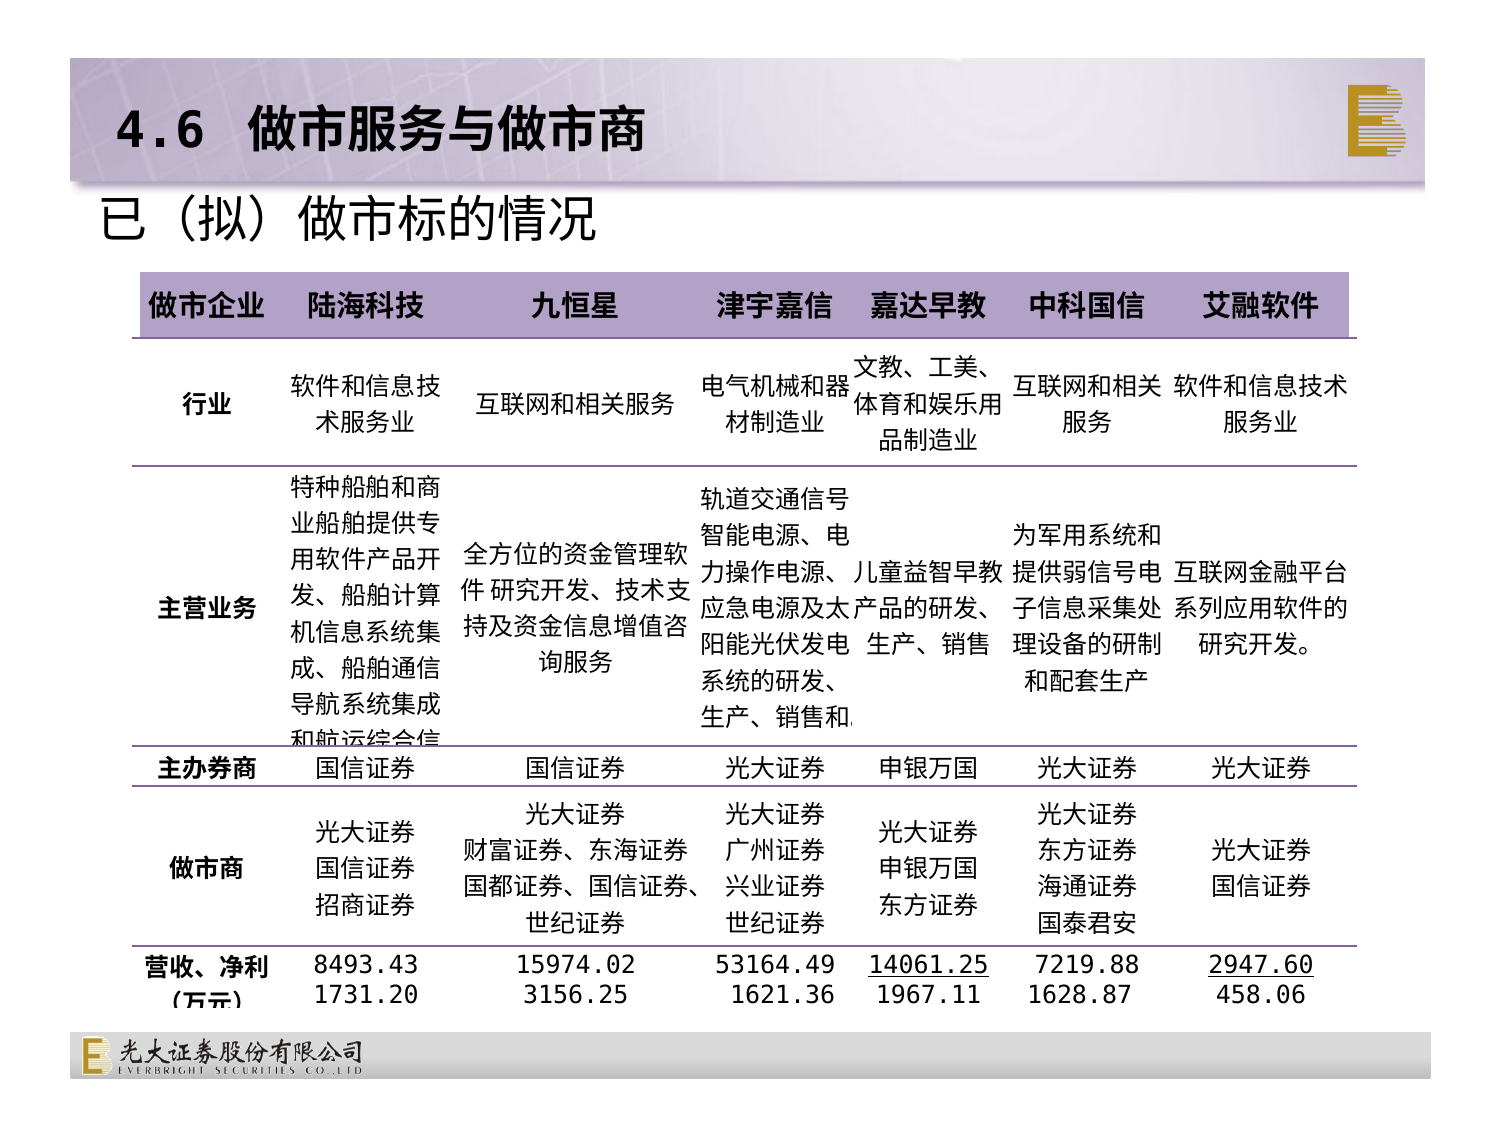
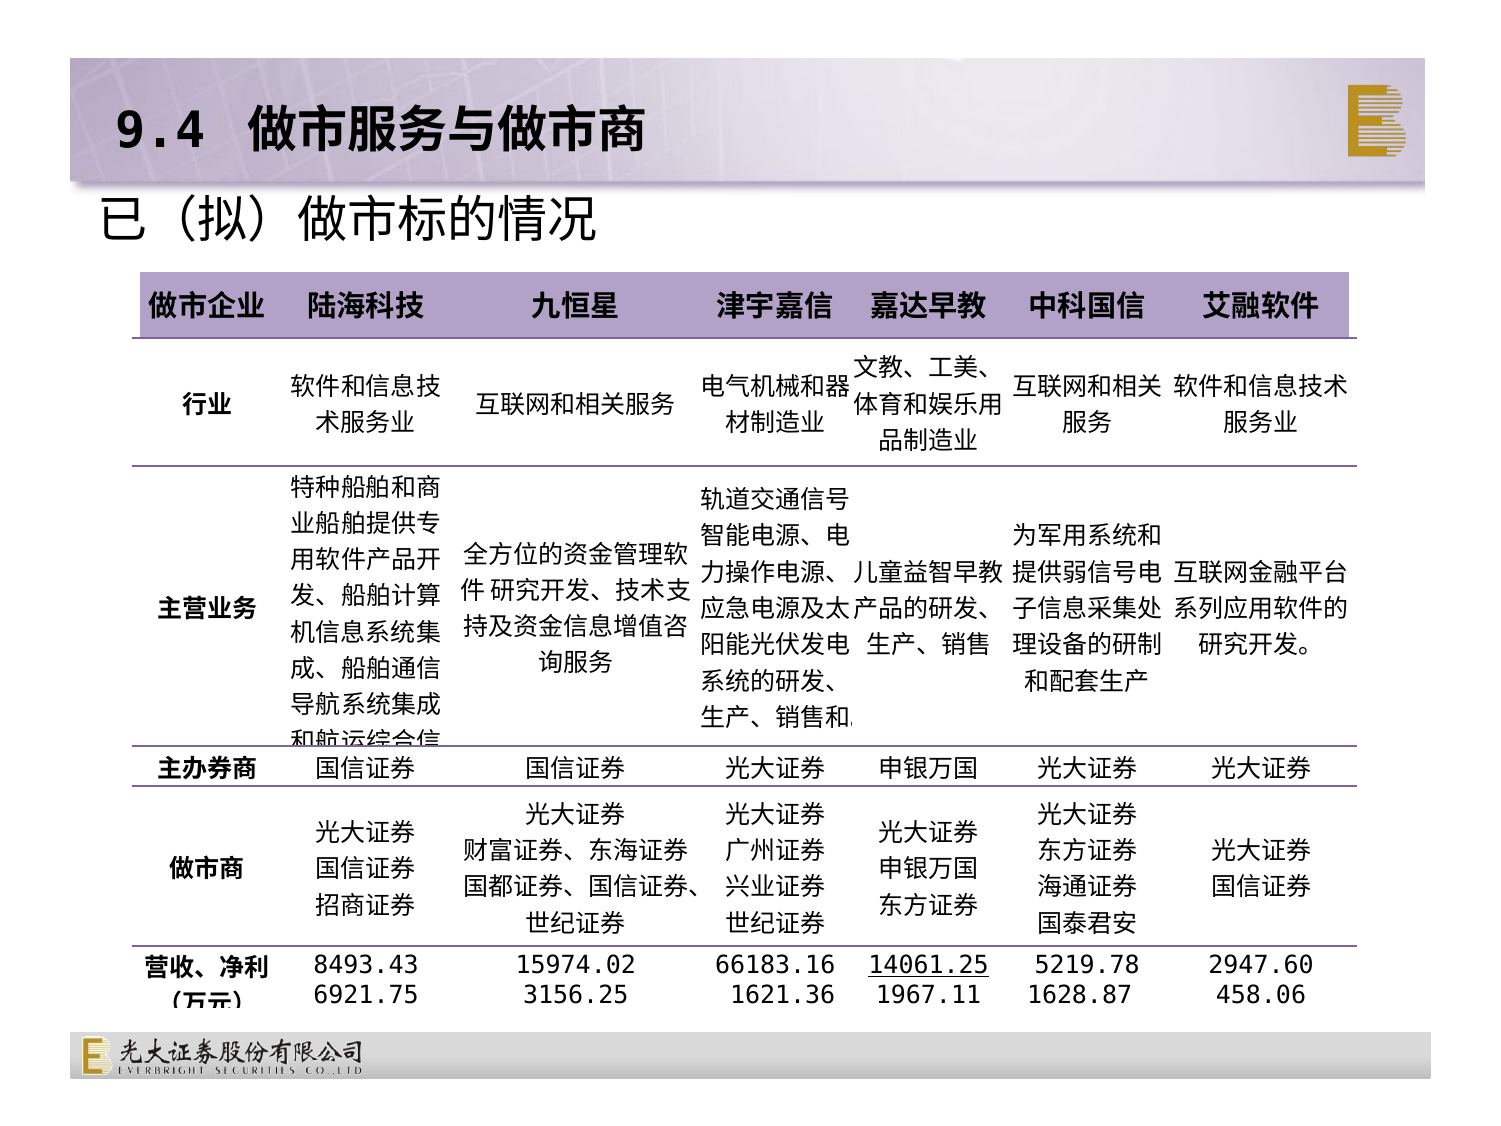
4.6: 4.6 -> 9.4
53164.49: 53164.49 -> 66183.16
7219.88: 7219.88 -> 5219.78
2947.60 underline: present -> none
1731.20: 1731.20 -> 6921.75
